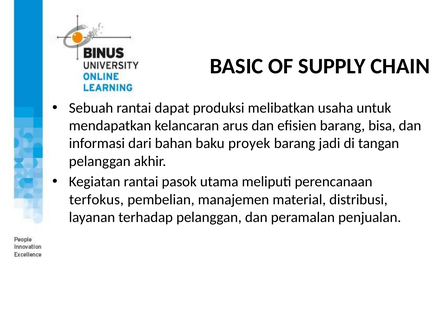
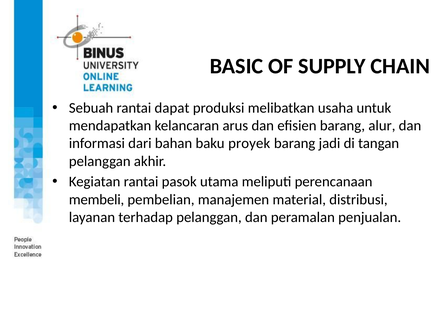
bisa: bisa -> alur
terfokus: terfokus -> membeli
